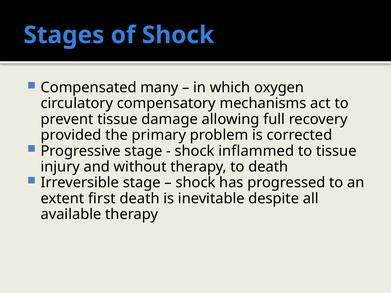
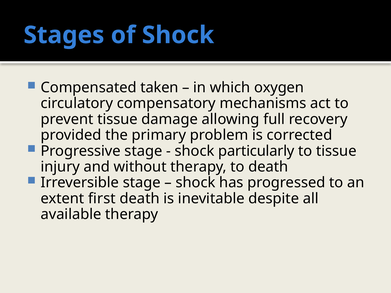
many: many -> taken
inflammed: inflammed -> particularly
